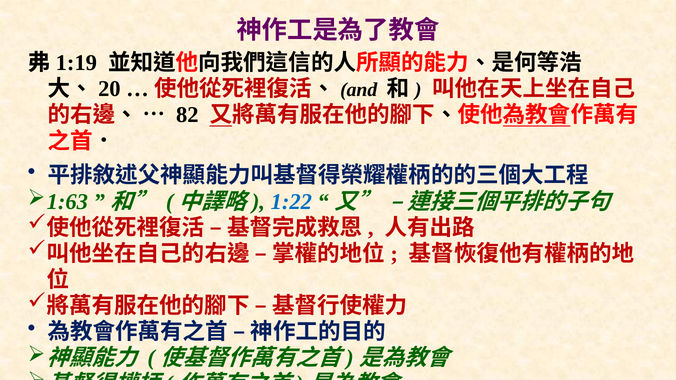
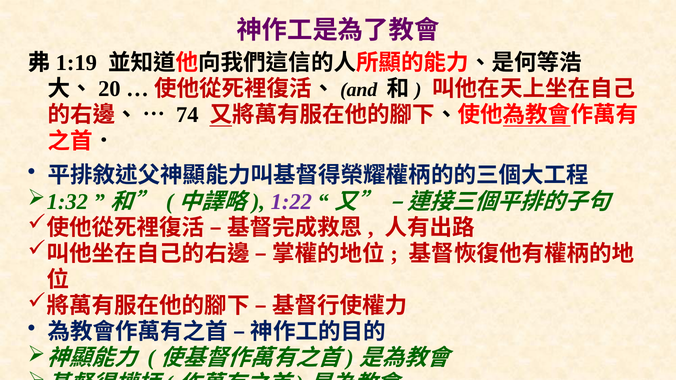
82: 82 -> 74
1:63: 1:63 -> 1:32
1:22 colour: blue -> purple
